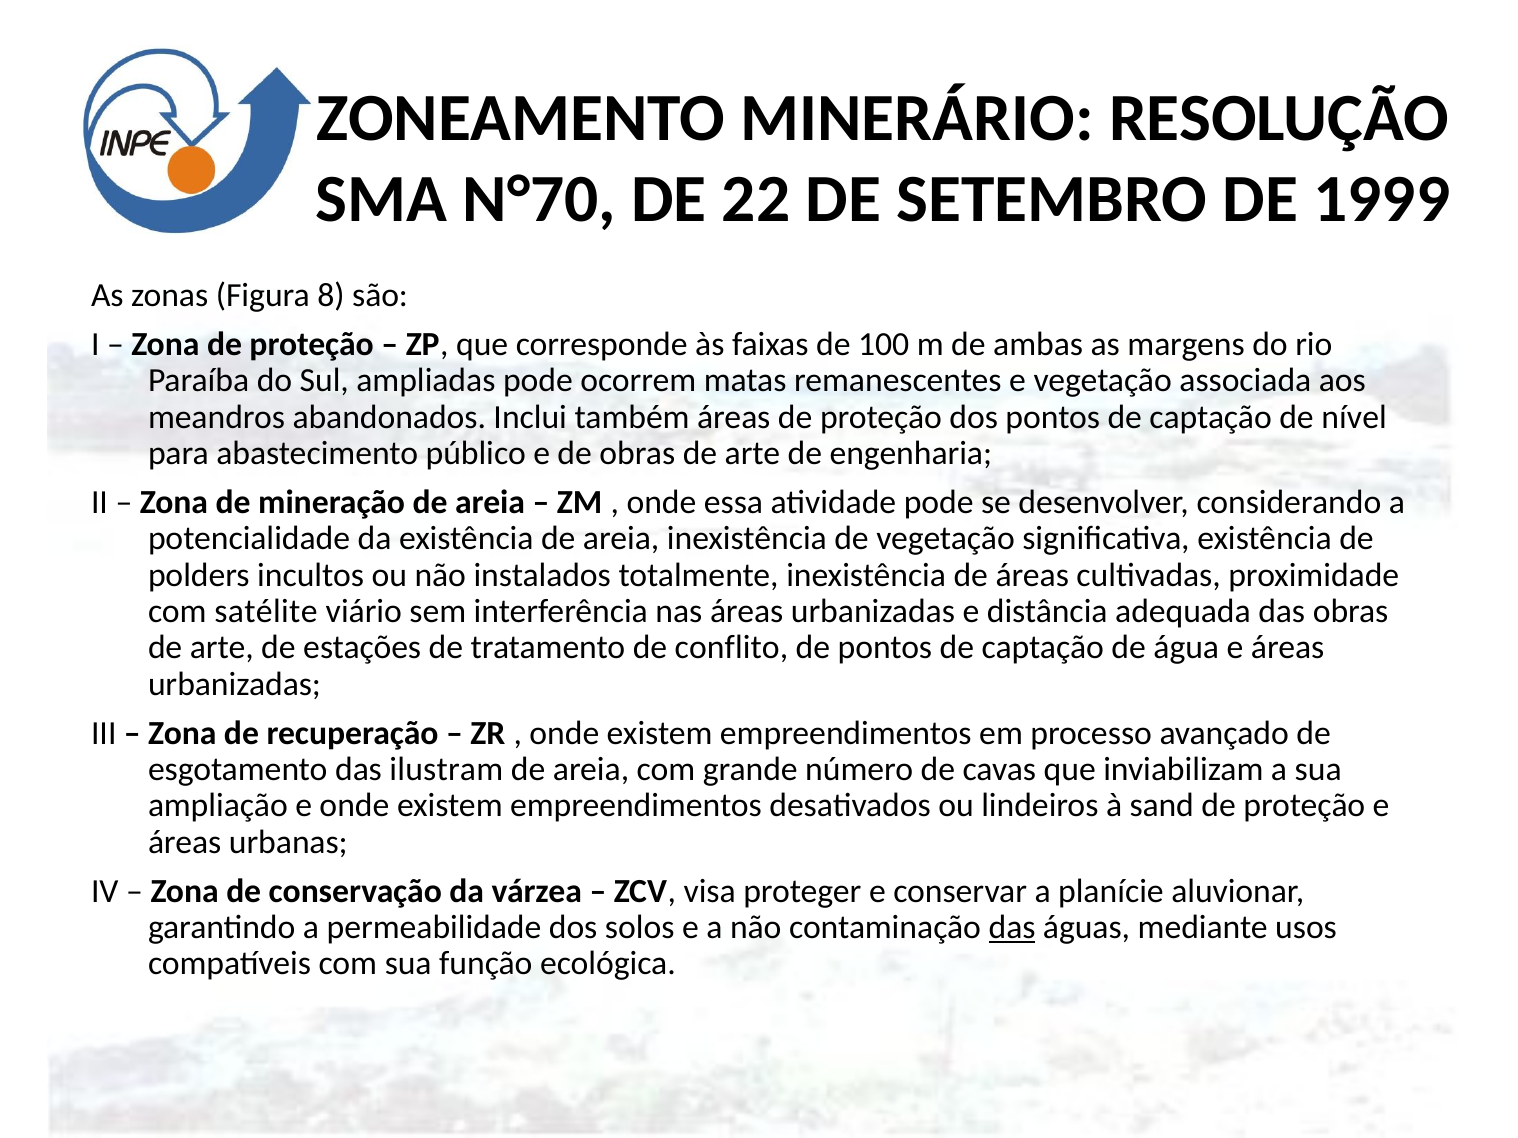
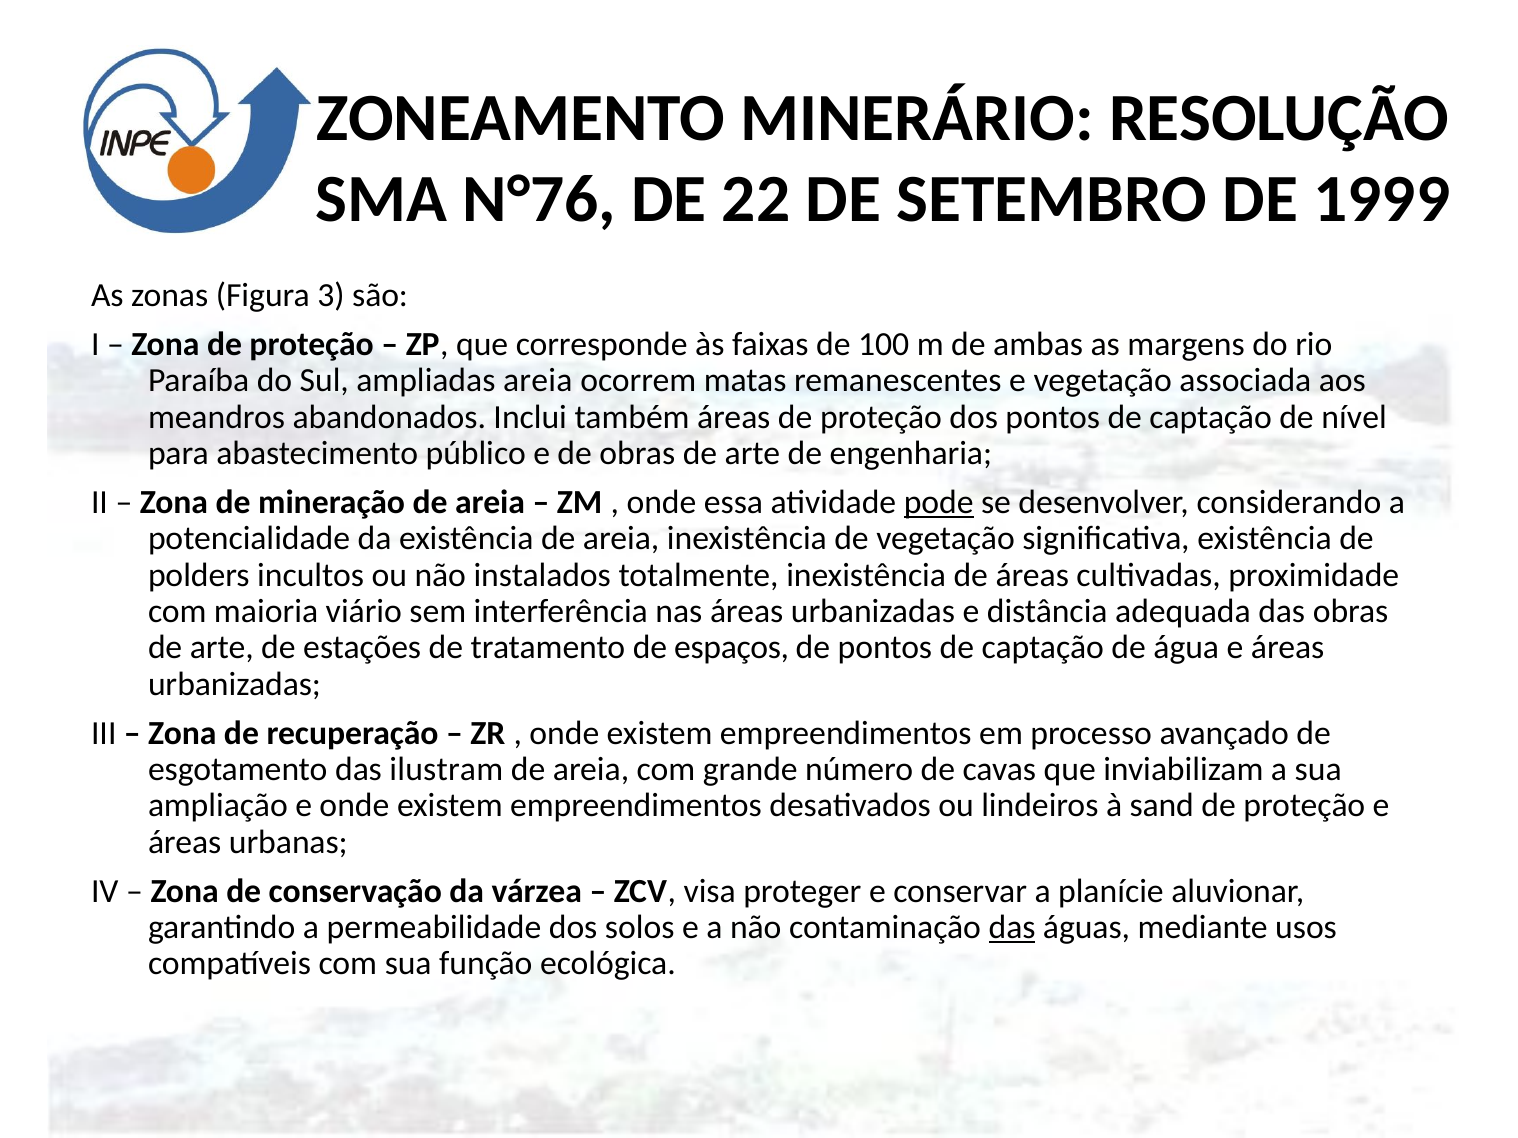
N°70: N°70 -> N°76
8: 8 -> 3
ampliadas pode: pode -> areia
pode at (939, 502) underline: none -> present
satélite: satélite -> maioria
conflito: conflito -> espaços
